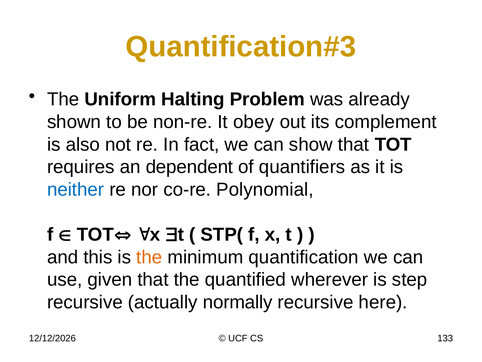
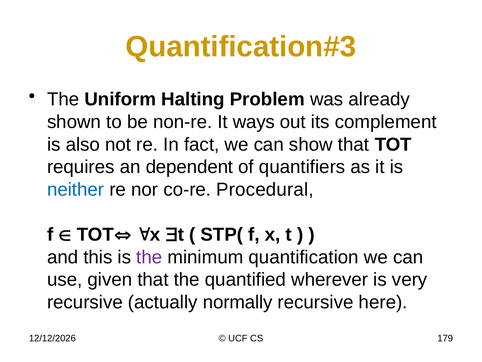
obey: obey -> ways
Polynomial: Polynomial -> Procedural
the at (149, 257) colour: orange -> purple
step: step -> very
133: 133 -> 179
